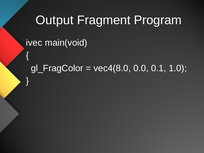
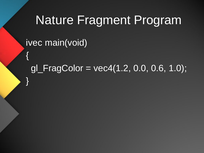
Output: Output -> Nature
vec4(8.0: vec4(8.0 -> vec4(1.2
0.1: 0.1 -> 0.6
